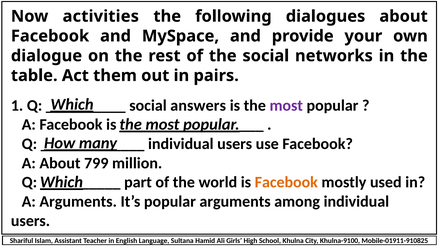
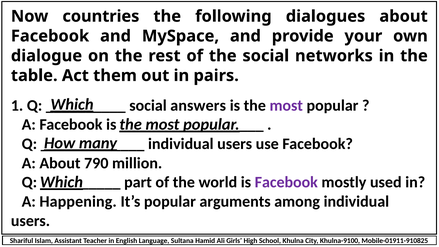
activities: activities -> countries
799: 799 -> 790
Facebook at (286, 182) colour: orange -> purple
A Arguments: Arguments -> Happening
